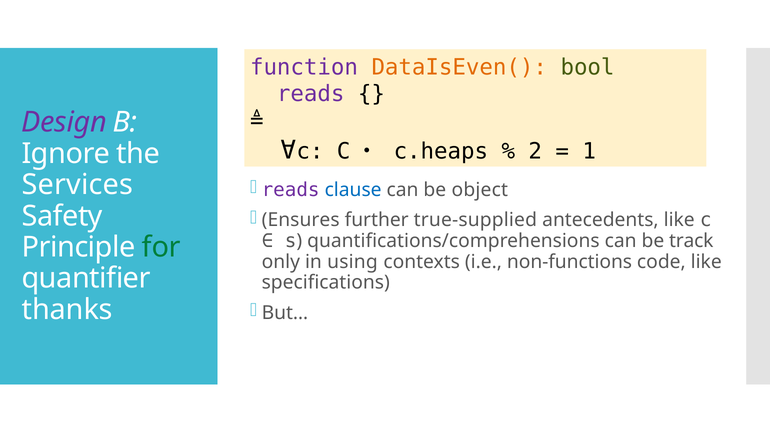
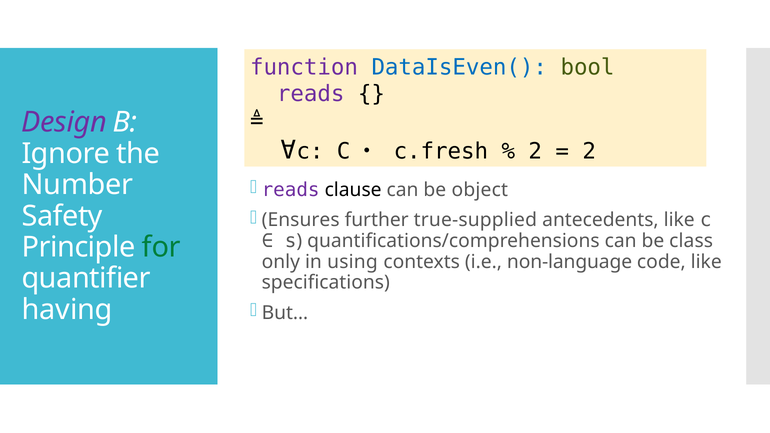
DataIsEven( colour: orange -> blue
c.heaps: c.heaps -> c.fresh
1 at (589, 151): 1 -> 2
Services: Services -> Number
clause colour: blue -> black
track: track -> class
non-functions: non-functions -> non-language
thanks: thanks -> having
